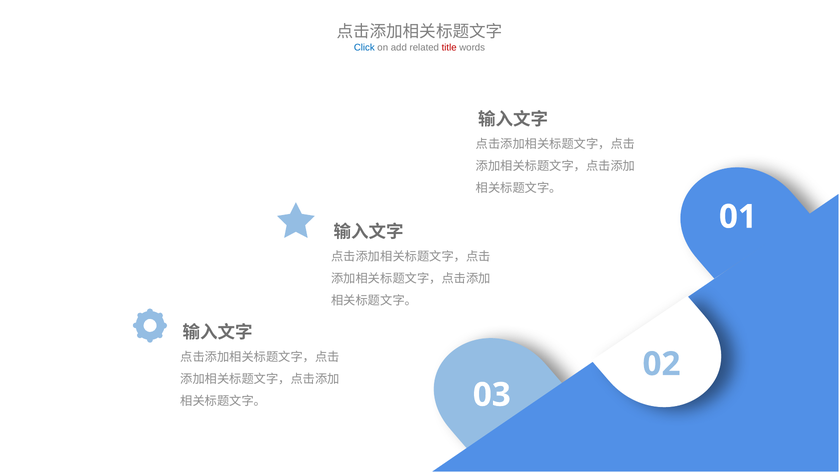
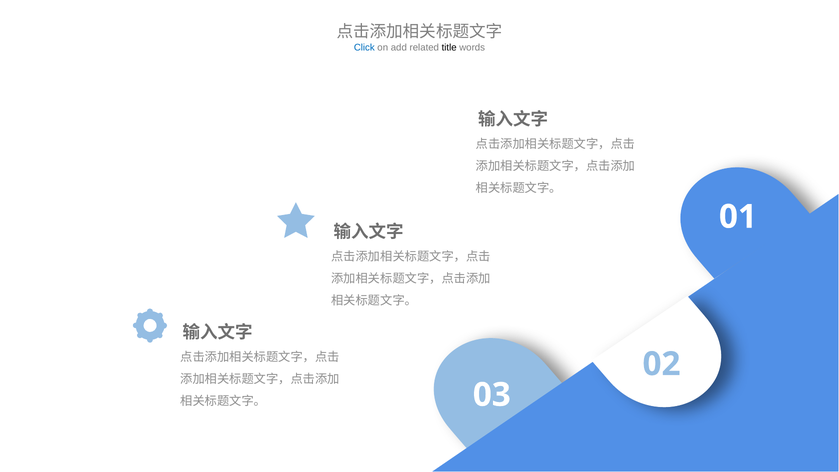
title colour: red -> black
